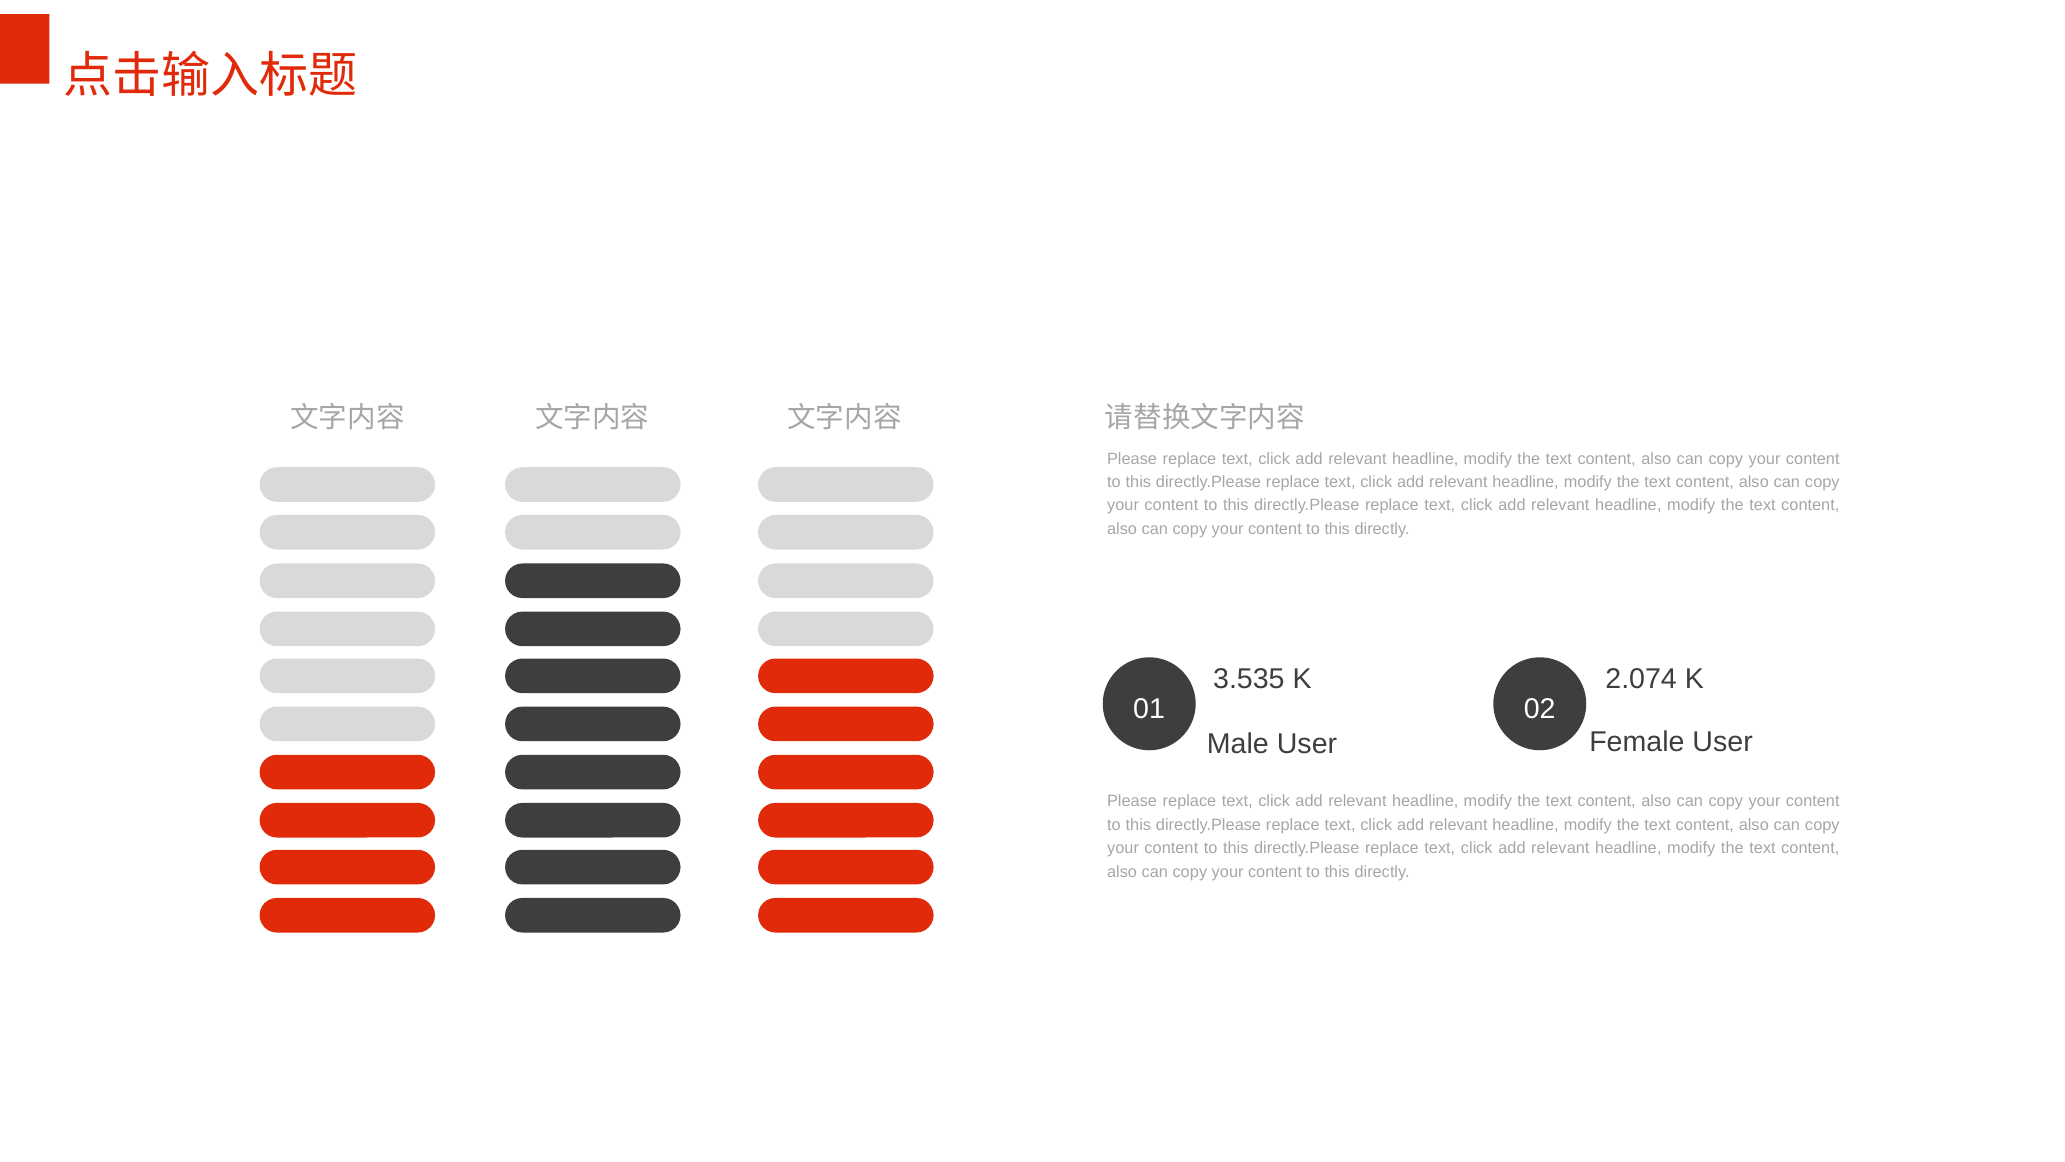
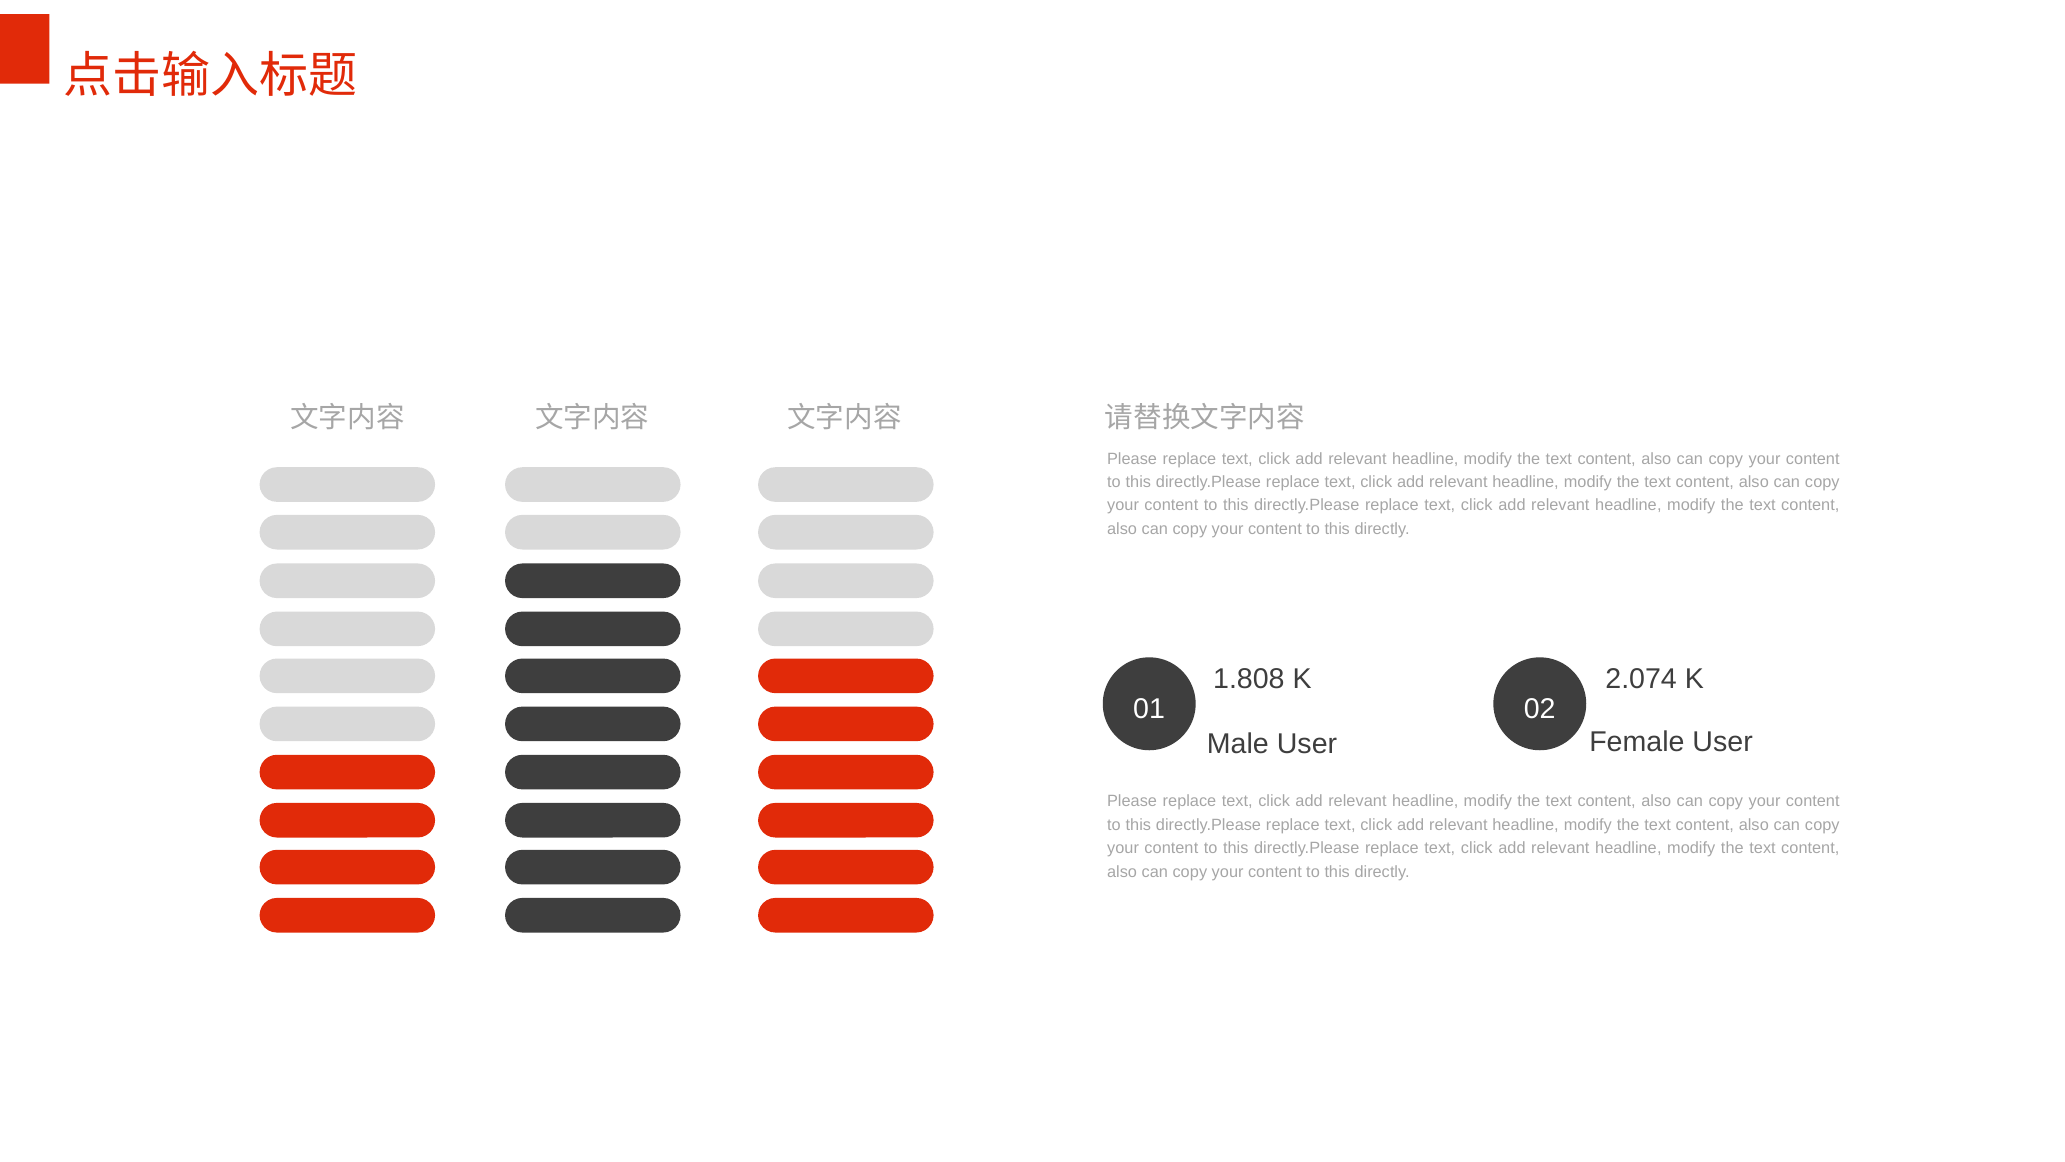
3.535: 3.535 -> 1.808
